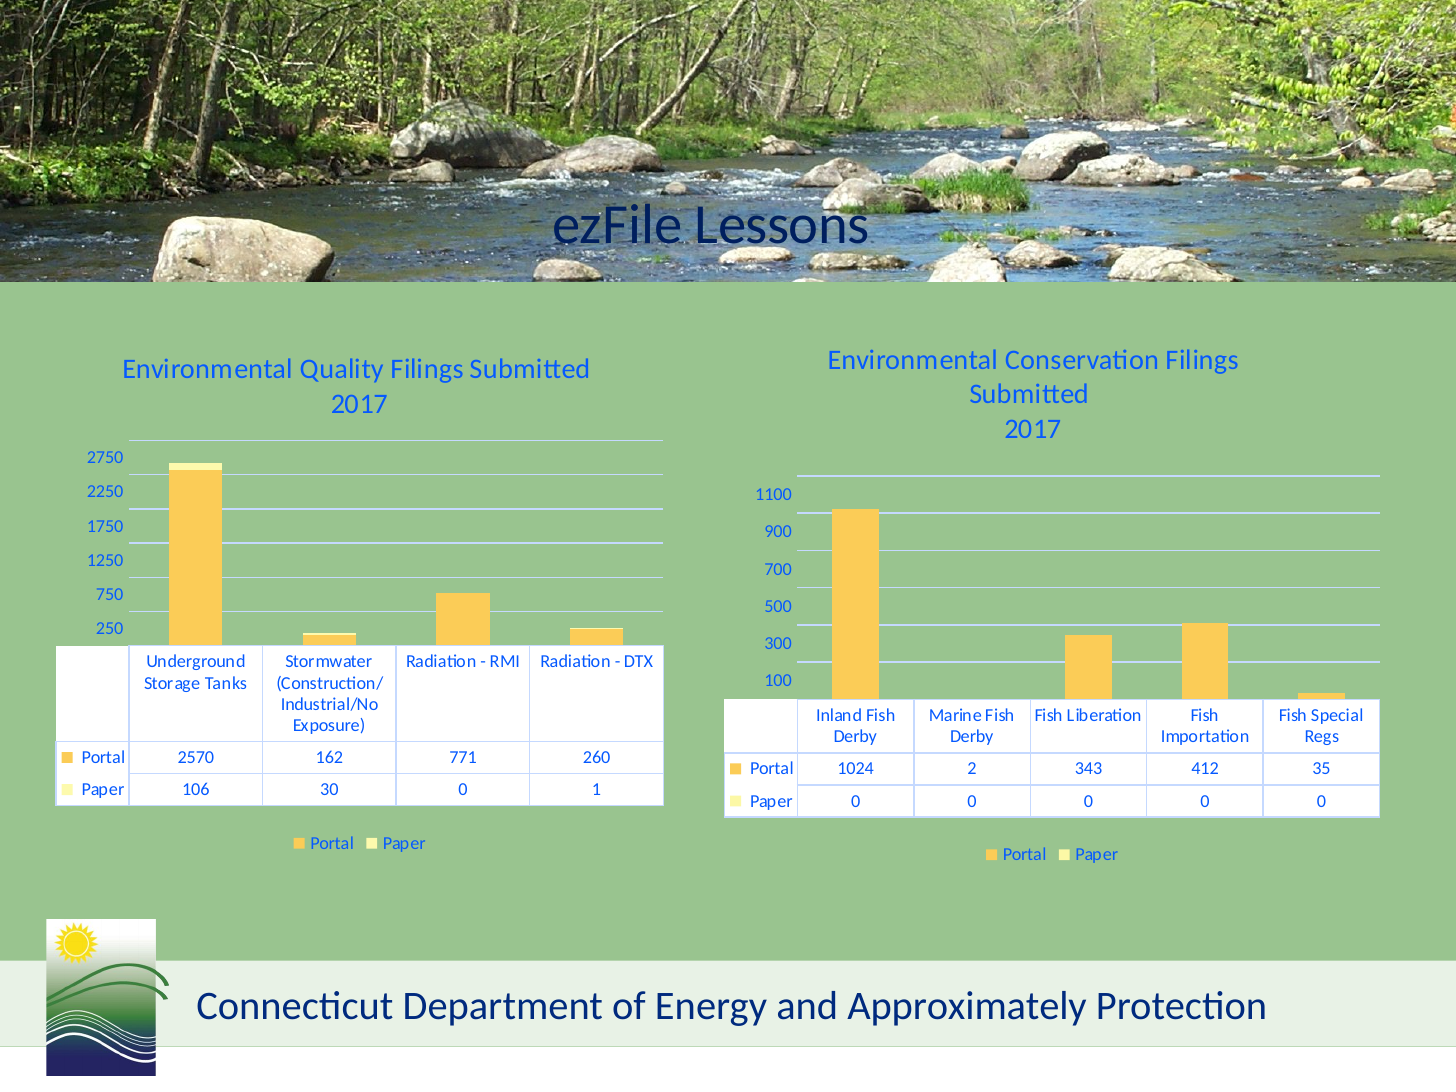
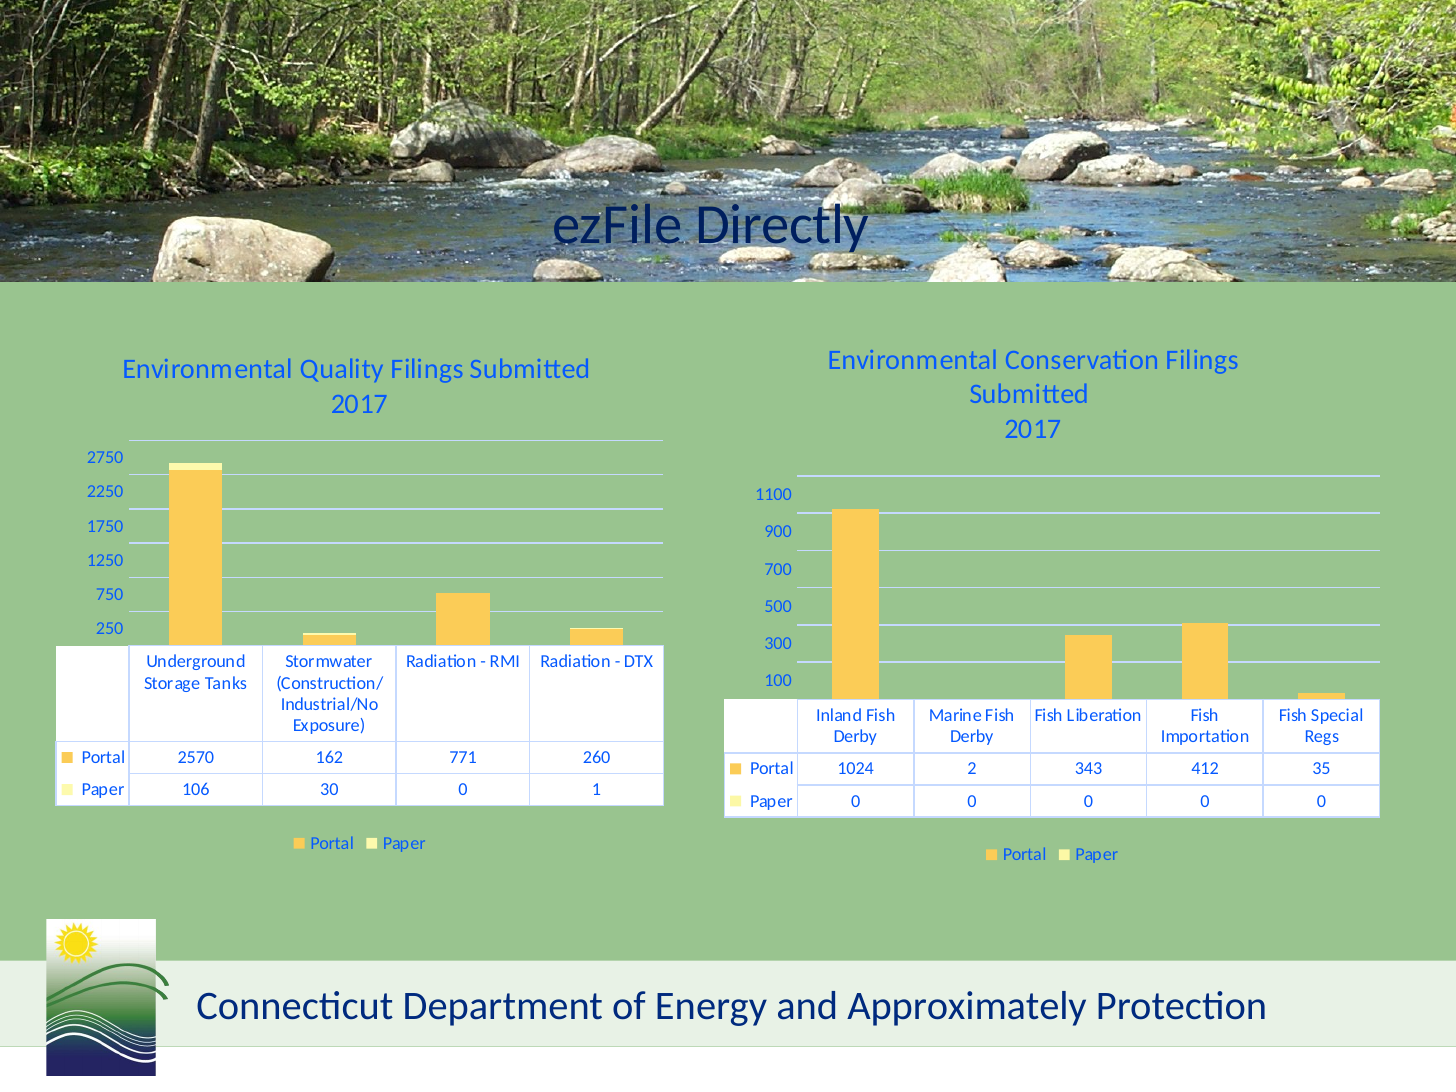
Lessons: Lessons -> Directly
